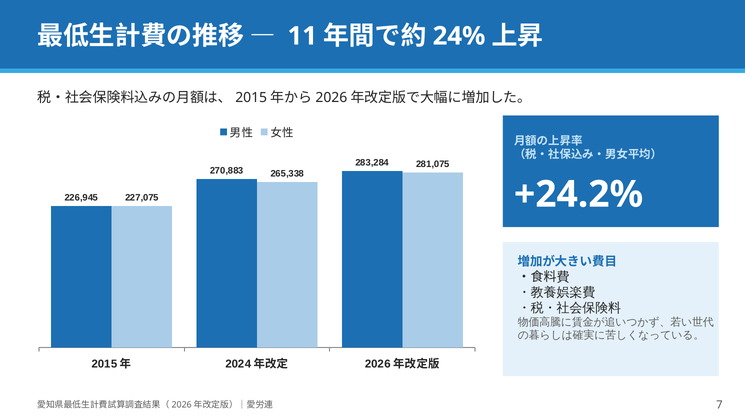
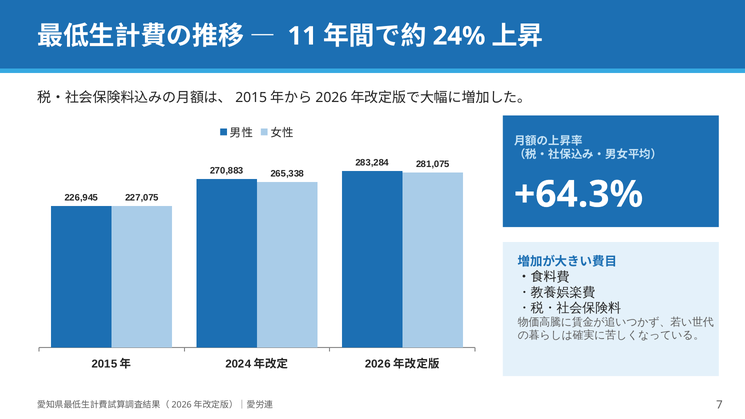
+24.2%: +24.2% -> +64.3%
